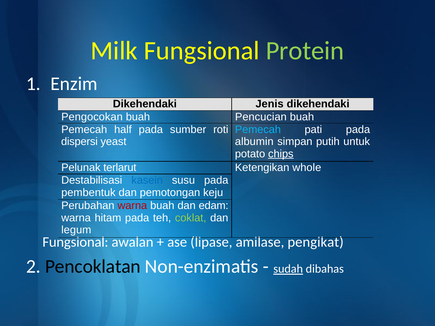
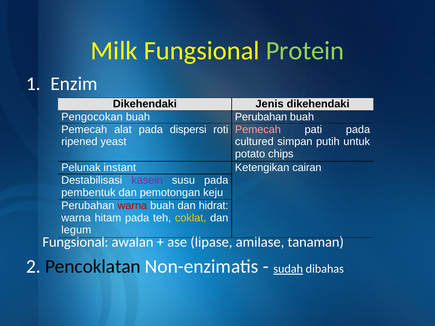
buah Pencucian: Pencucian -> Perubahan
half: half -> alat
sumber: sumber -> dispersi
Pemecah at (258, 130) colour: light blue -> pink
dispersi: dispersi -> ripened
albumin: albumin -> cultured
chips underline: present -> none
terlarut: terlarut -> instant
whole: whole -> cairan
kasein colour: blue -> purple
edam: edam -> hidrat
coklat colour: light green -> yellow
pengikat: pengikat -> tanaman
